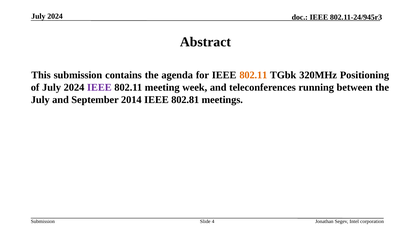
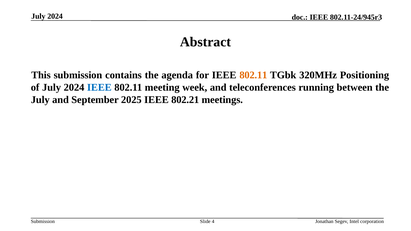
IEEE at (99, 88) colour: purple -> blue
2014: 2014 -> 2025
802.81: 802.81 -> 802.21
